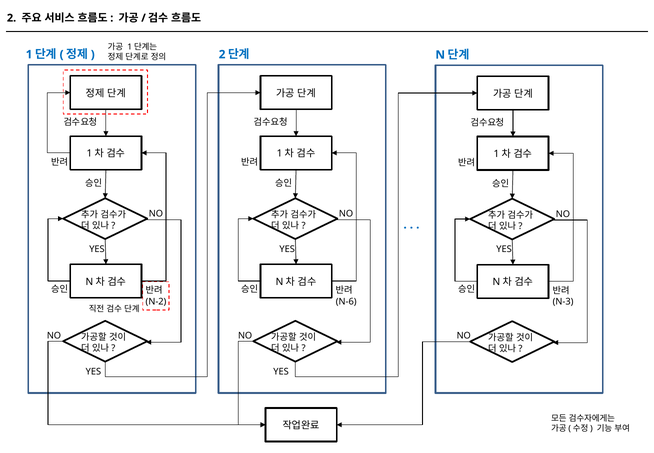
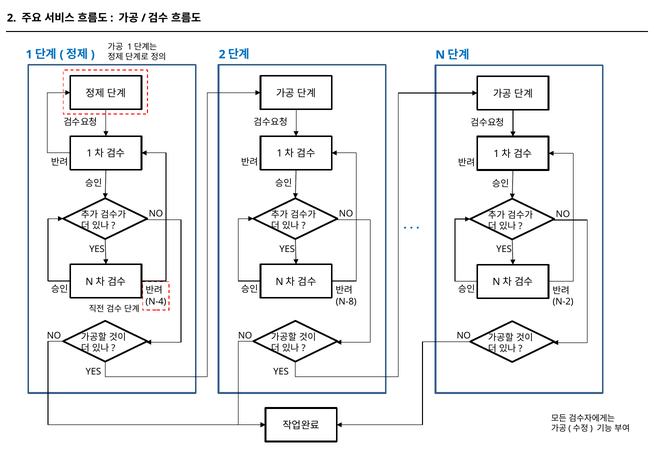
N-2: N-2 -> N-4
N-6: N-6 -> N-8
N-3: N-3 -> N-2
